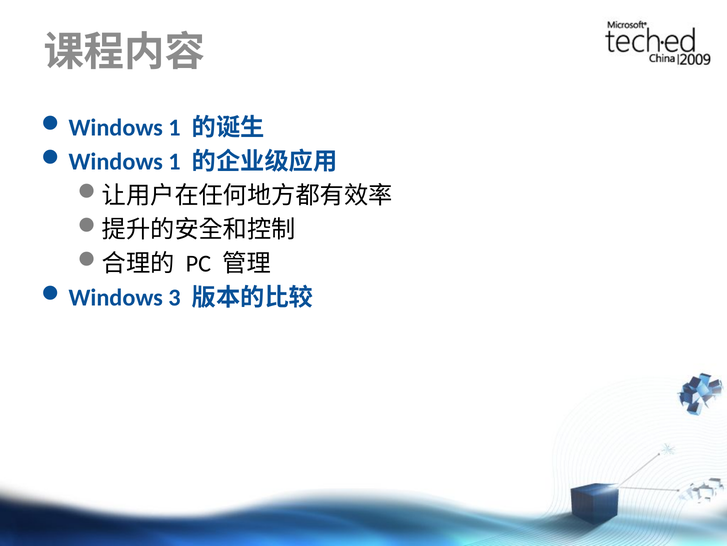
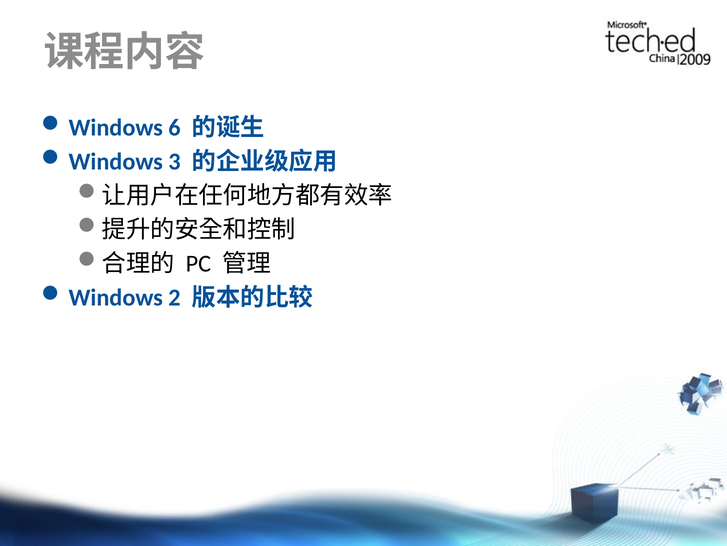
1 at (174, 128): 1 -> 6
1 at (174, 162): 1 -> 3
3: 3 -> 2
